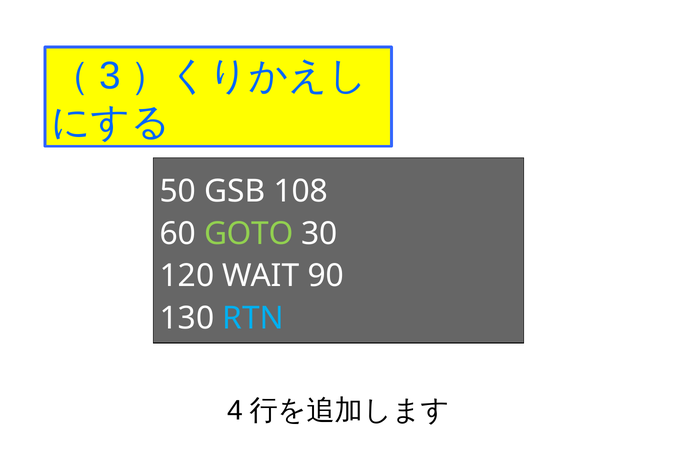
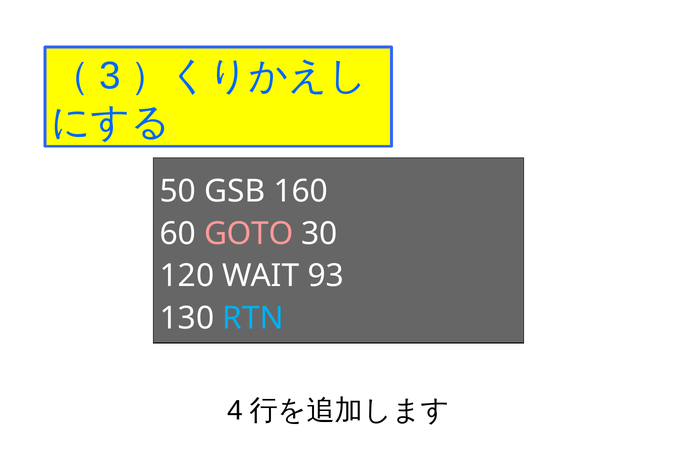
108: 108 -> 160
GOTO colour: light green -> pink
90: 90 -> 93
